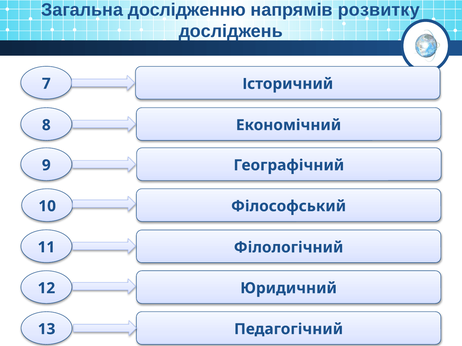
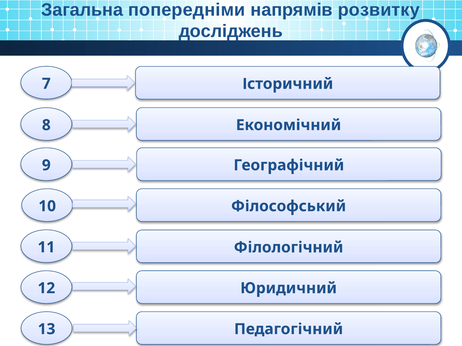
дослідженню: дослідженню -> попередніми
